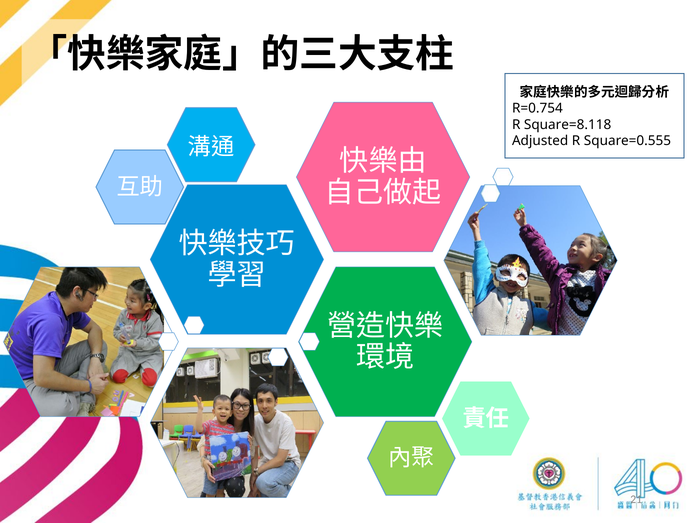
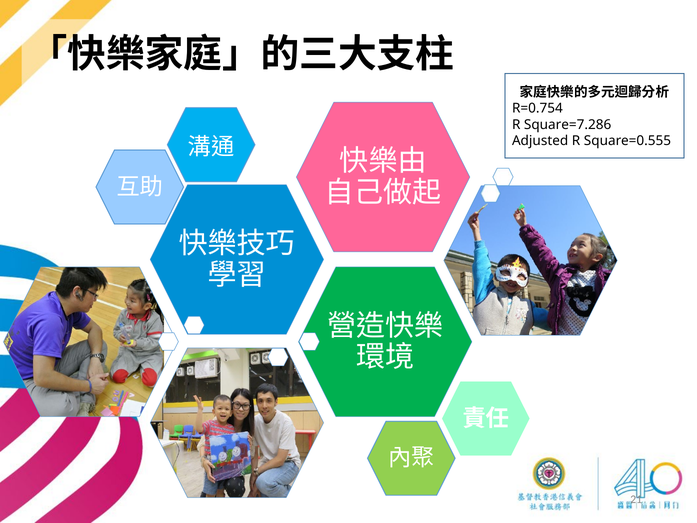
Square=8.118: Square=8.118 -> Square=7.286
